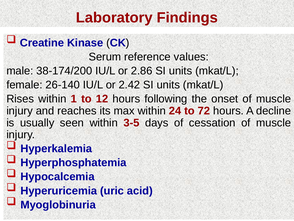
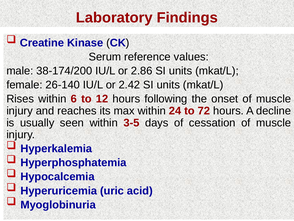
1: 1 -> 6
